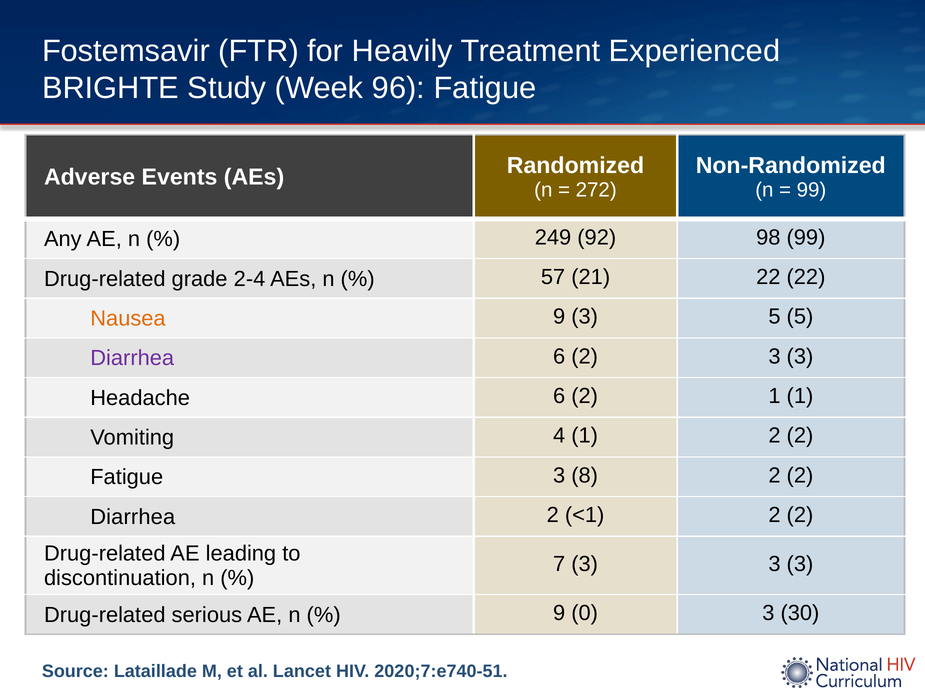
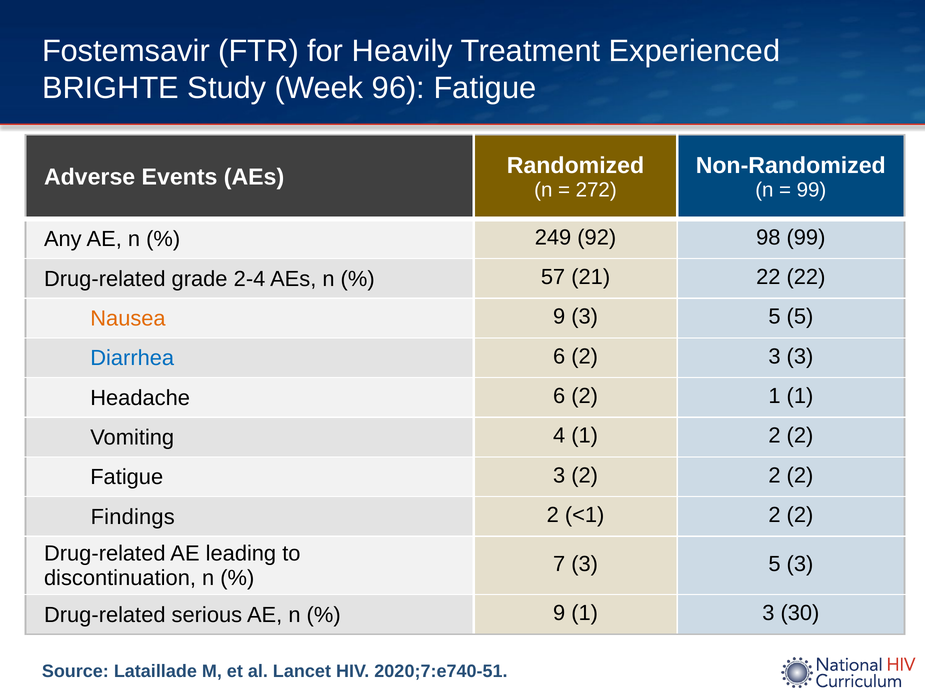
Diarrhea at (132, 358) colour: purple -> blue
3 8: 8 -> 2
Diarrhea at (133, 517): Diarrhea -> Findings
7 3 3: 3 -> 5
9 0: 0 -> 1
